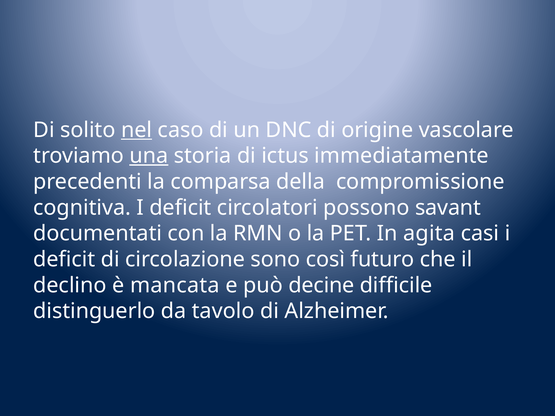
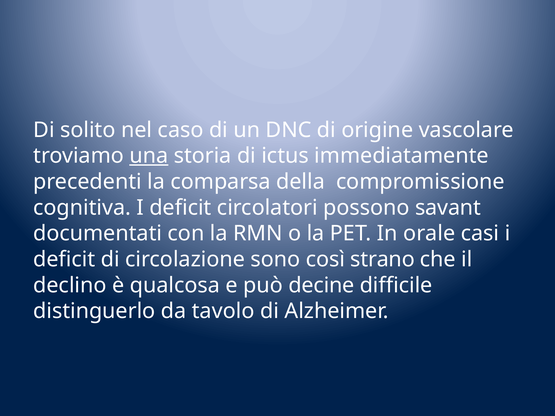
nel underline: present -> none
agita: agita -> orale
futuro: futuro -> strano
mancata: mancata -> qualcosa
